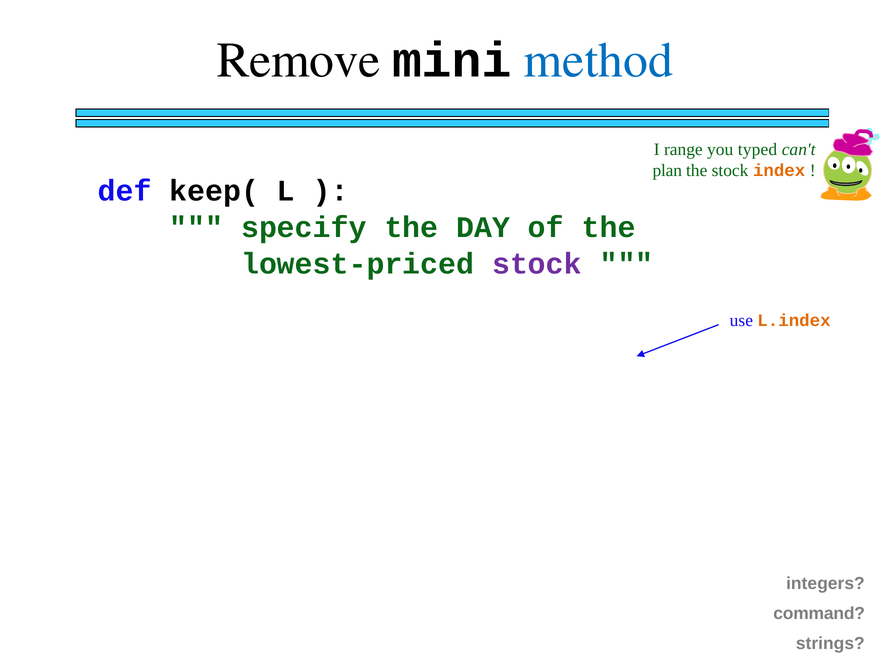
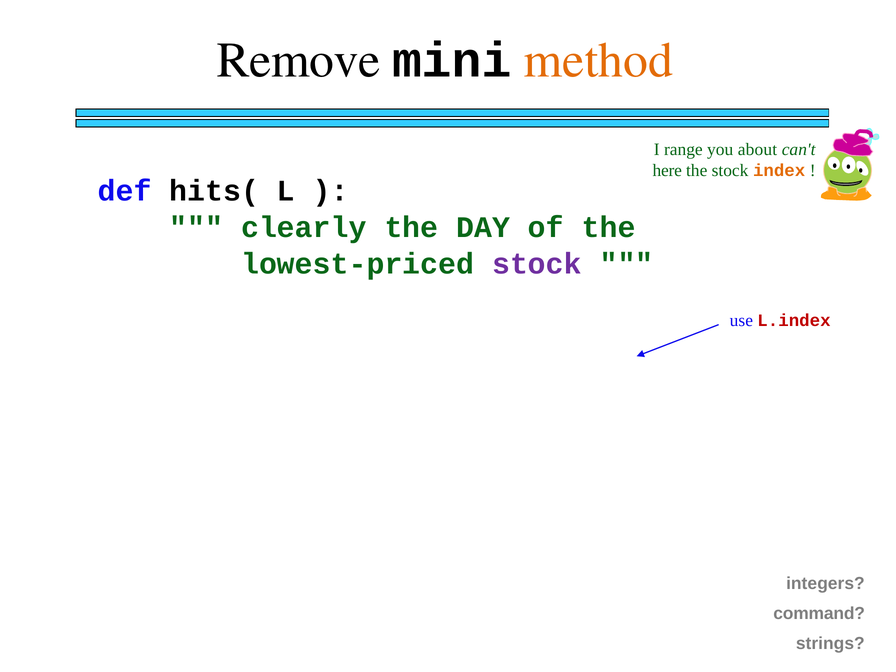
method colour: blue -> orange
typed: typed -> about
plan: plan -> here
keep(: keep( -> hits(
specify: specify -> clearly
L.index colour: orange -> red
